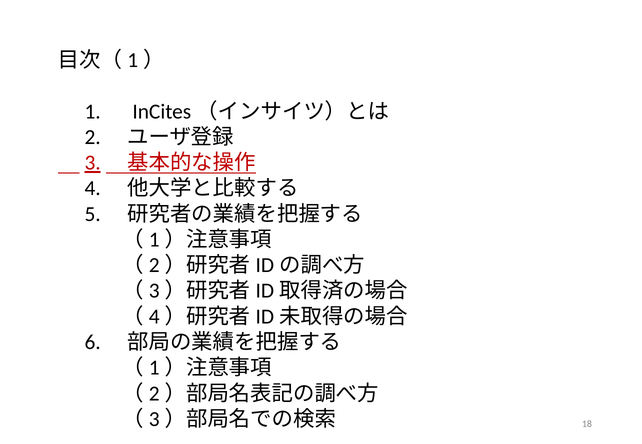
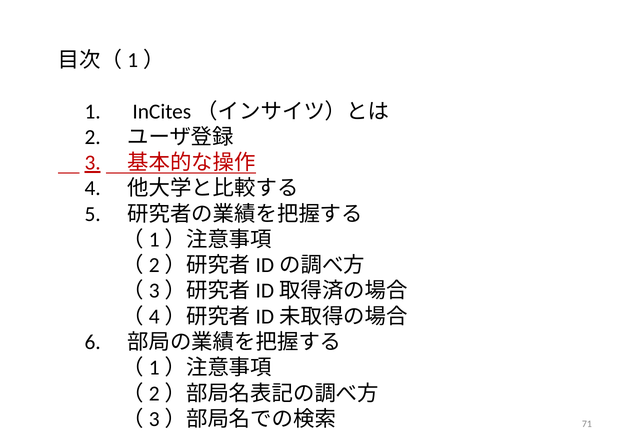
18: 18 -> 71
